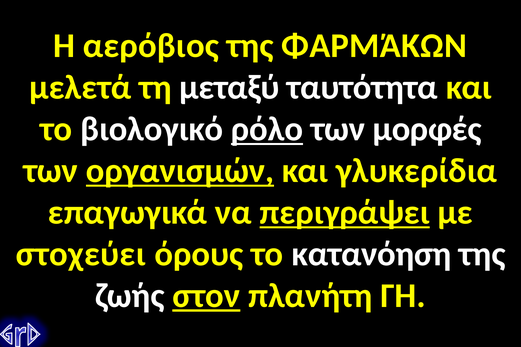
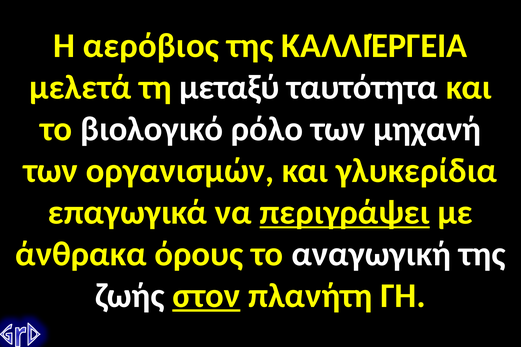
ΦΑΡΜΆΚΩΝ: ΦΑΡΜΆΚΩΝ -> ΚΑΛΛΙΈΡΓΕΙΑ
ρόλο underline: present -> none
μορφές: μορφές -> μηχανή
οργανισμών underline: present -> none
στοχεύει: στοχεύει -> άνθρακα
κατανόηση: κατανόηση -> αναγωγική
